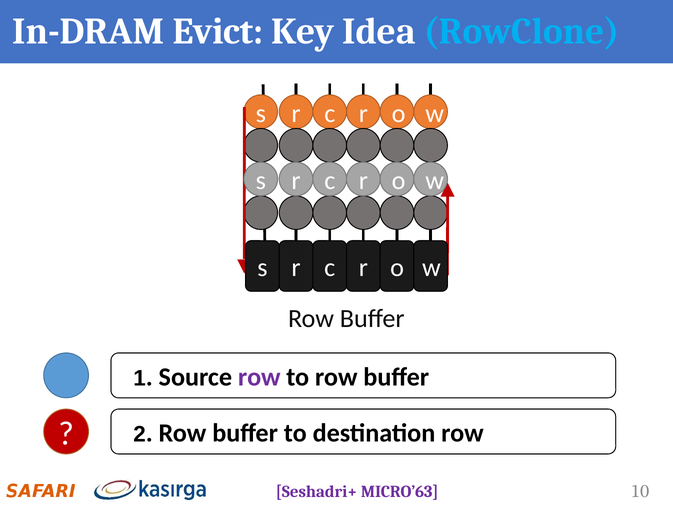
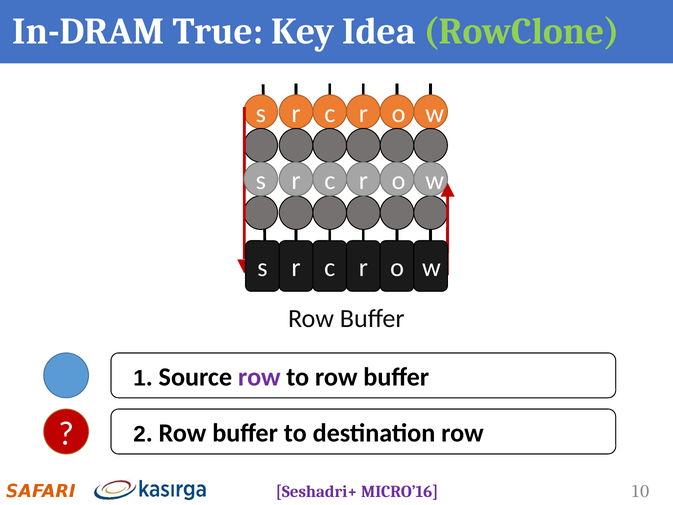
Evict: Evict -> True
RowClone colour: light blue -> light green
MICRO’63: MICRO’63 -> MICRO’16
